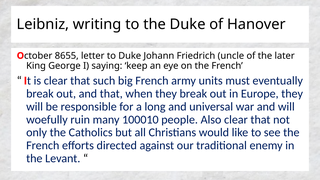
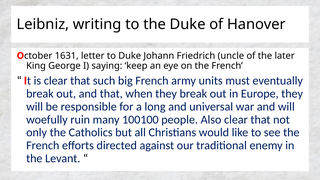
8655: 8655 -> 1631
100010: 100010 -> 100100
